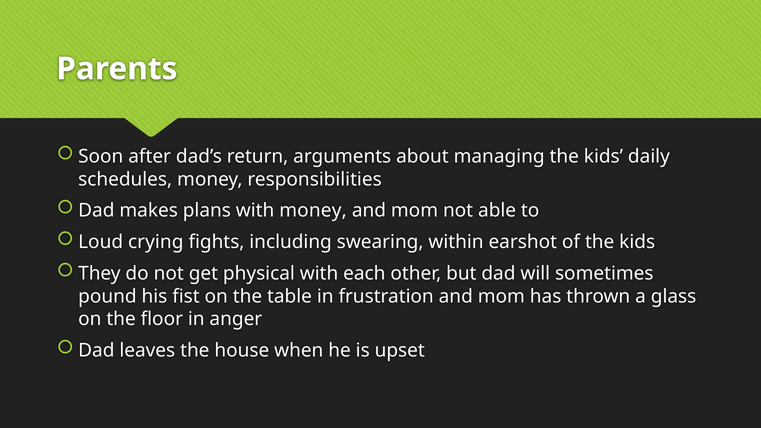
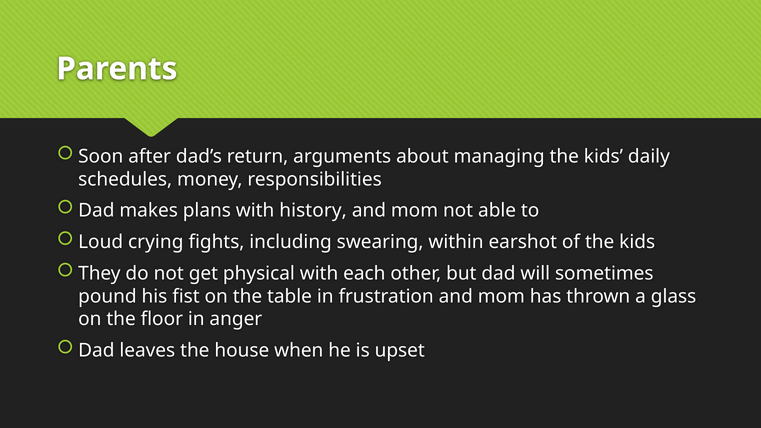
with money: money -> history
